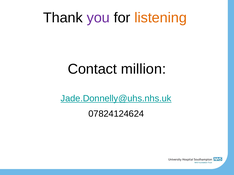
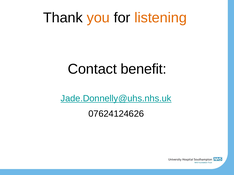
you colour: purple -> orange
million: million -> benefit
07824124624: 07824124624 -> 07624124626
